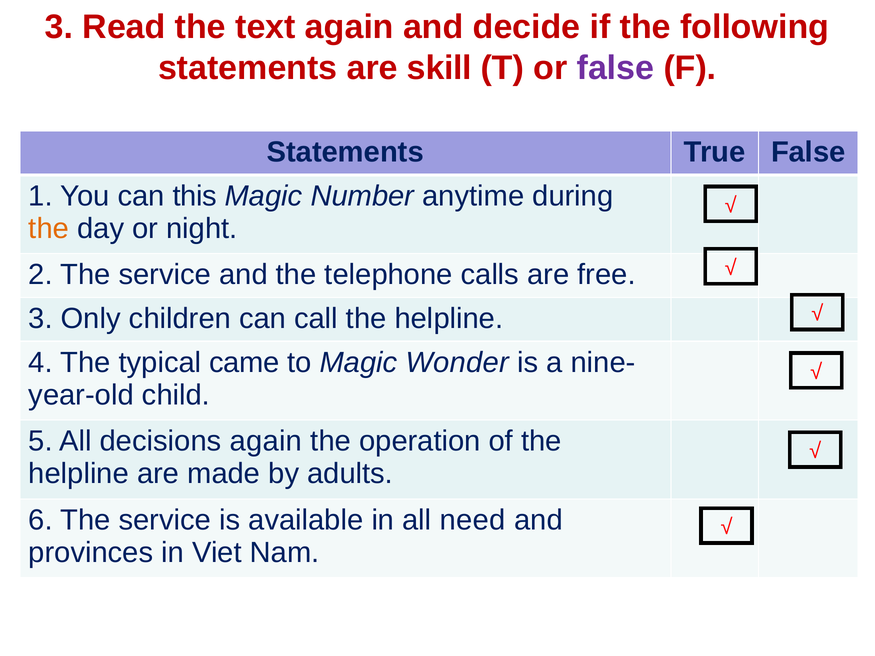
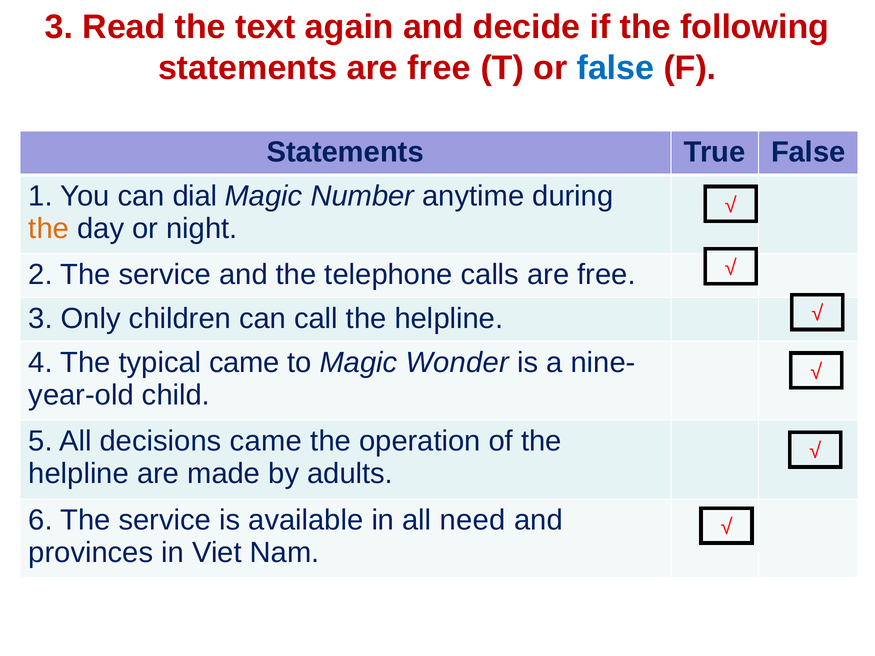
statements are skill: skill -> free
false at (615, 68) colour: purple -> blue
this: this -> dial
decisions again: again -> came
